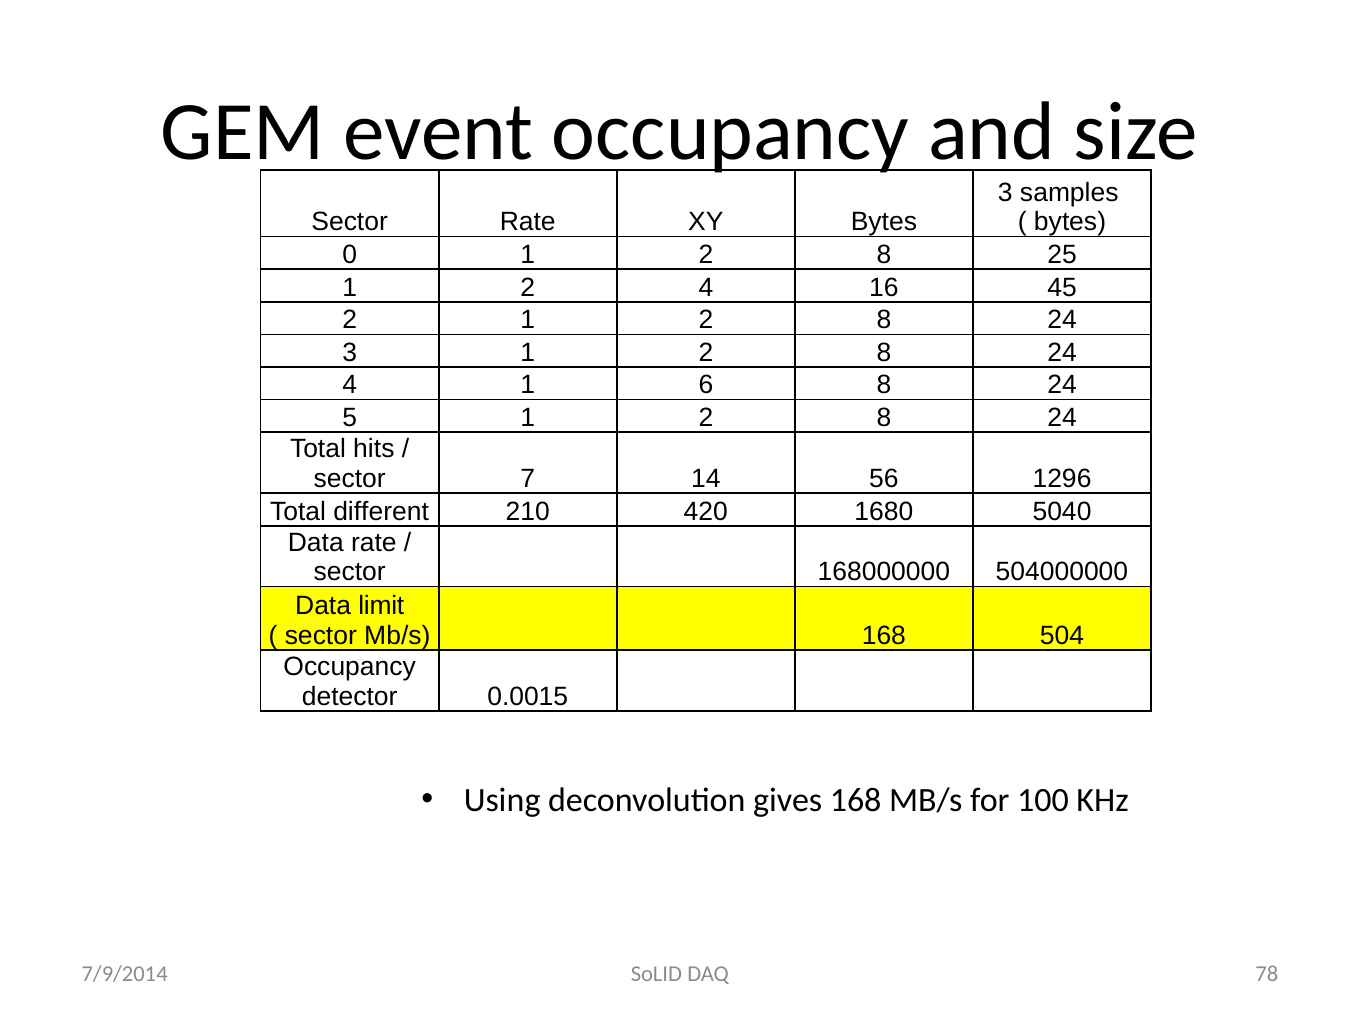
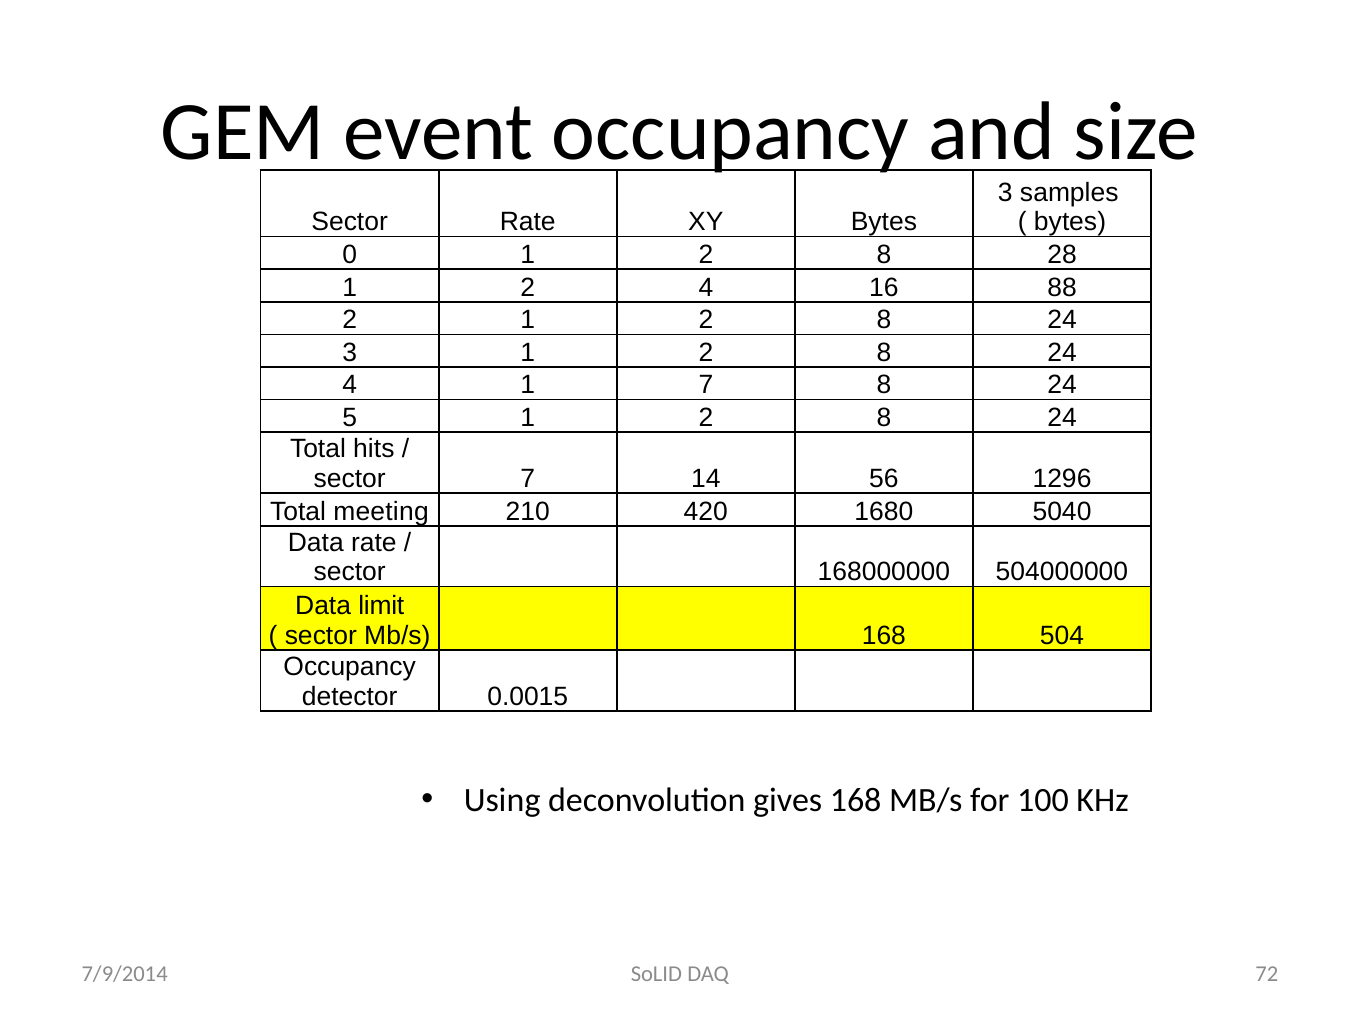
25: 25 -> 28
45: 45 -> 88
1 6: 6 -> 7
different: different -> meeting
78: 78 -> 72
